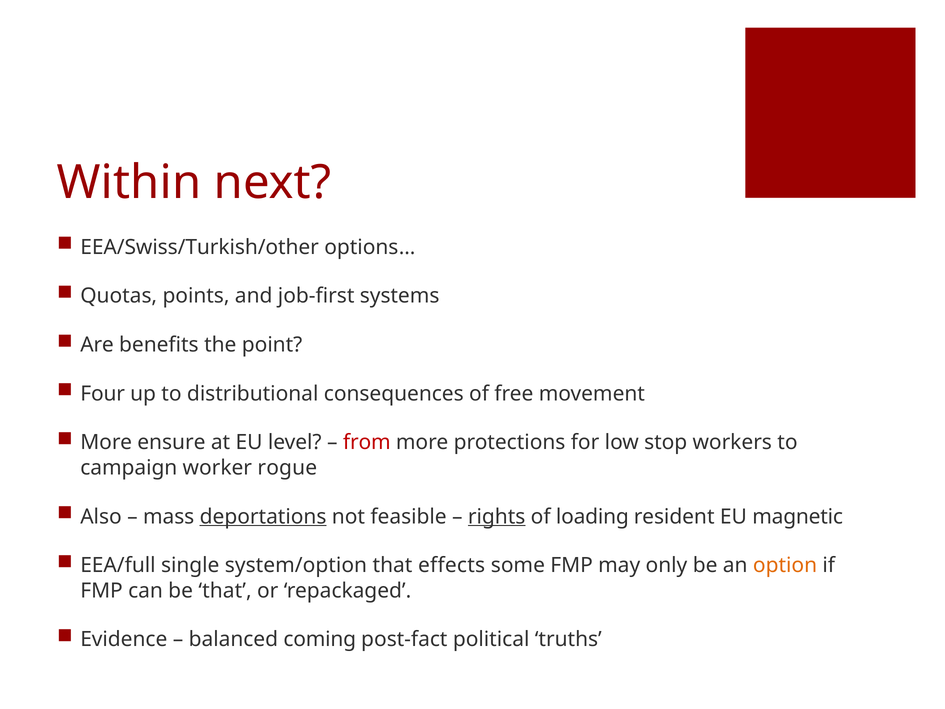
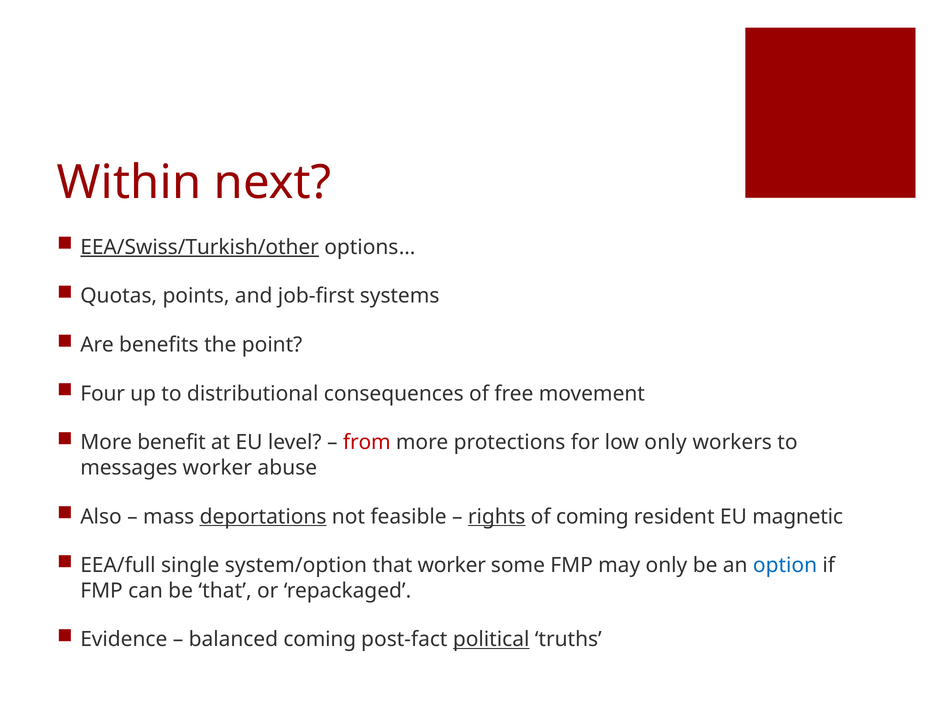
EEA/Swiss/Turkish/other underline: none -> present
ensure: ensure -> benefit
low stop: stop -> only
campaign: campaign -> messages
rogue: rogue -> abuse
of loading: loading -> coming
that effects: effects -> worker
option colour: orange -> blue
political underline: none -> present
